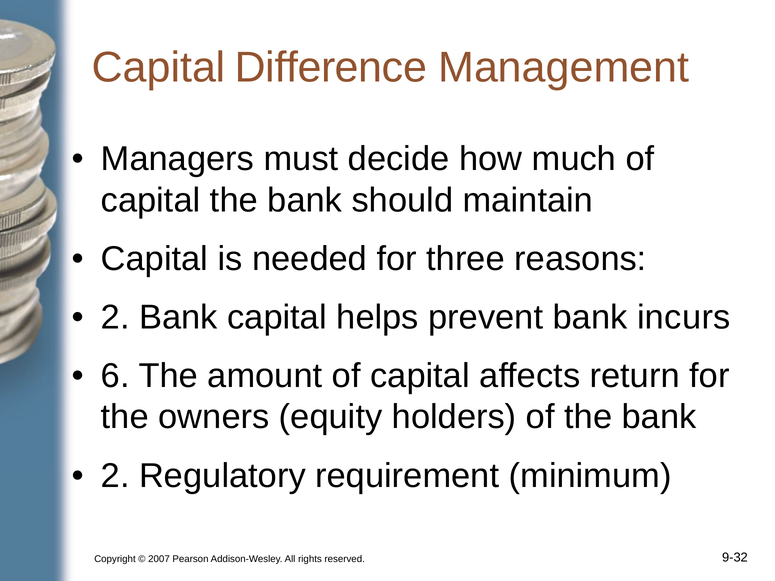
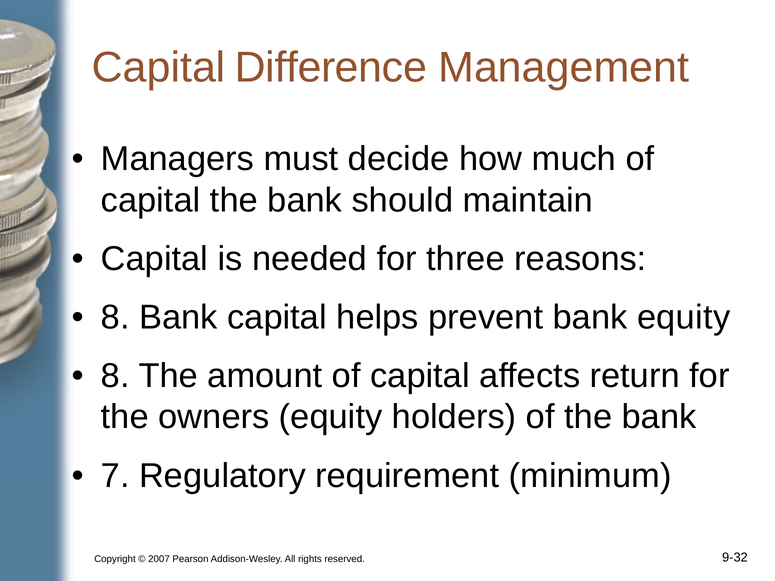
2 at (115, 317): 2 -> 8
bank incurs: incurs -> equity
6 at (115, 376): 6 -> 8
2 at (115, 476): 2 -> 7
